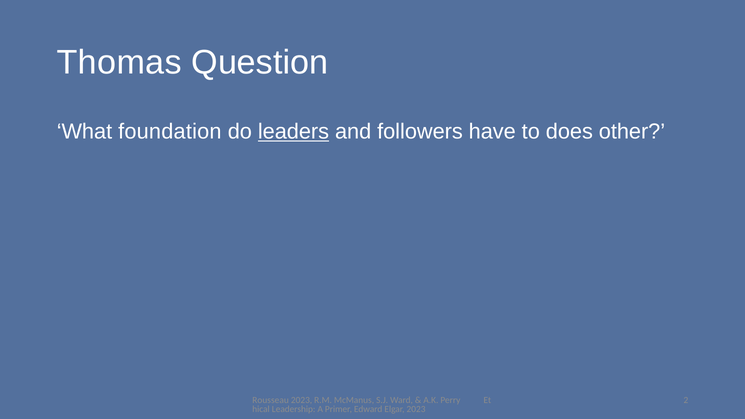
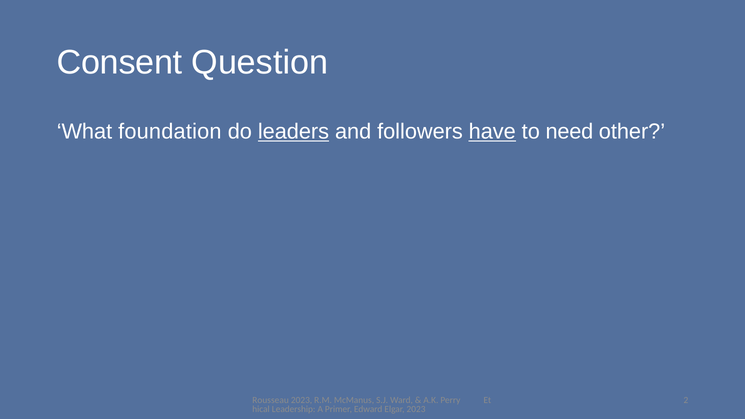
Thomas: Thomas -> Consent
have underline: none -> present
does: does -> need
